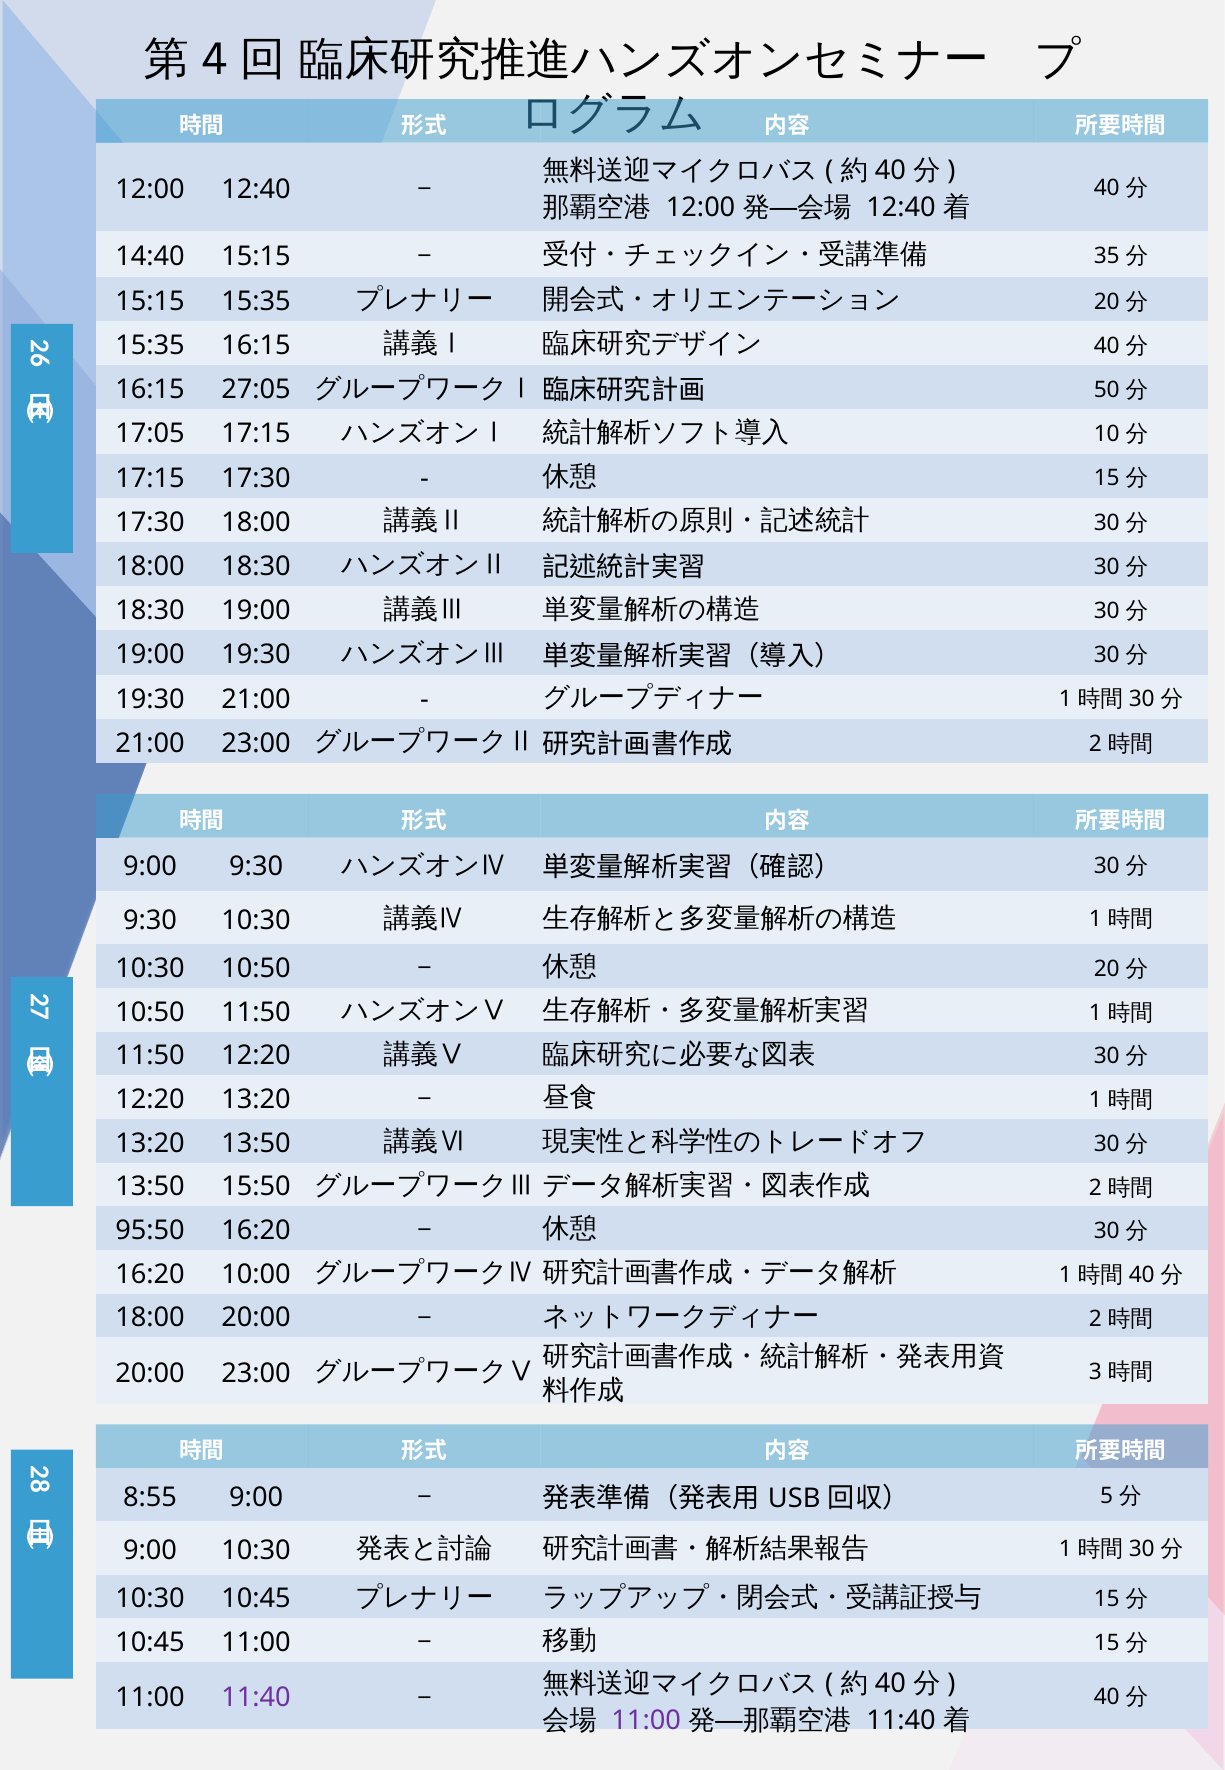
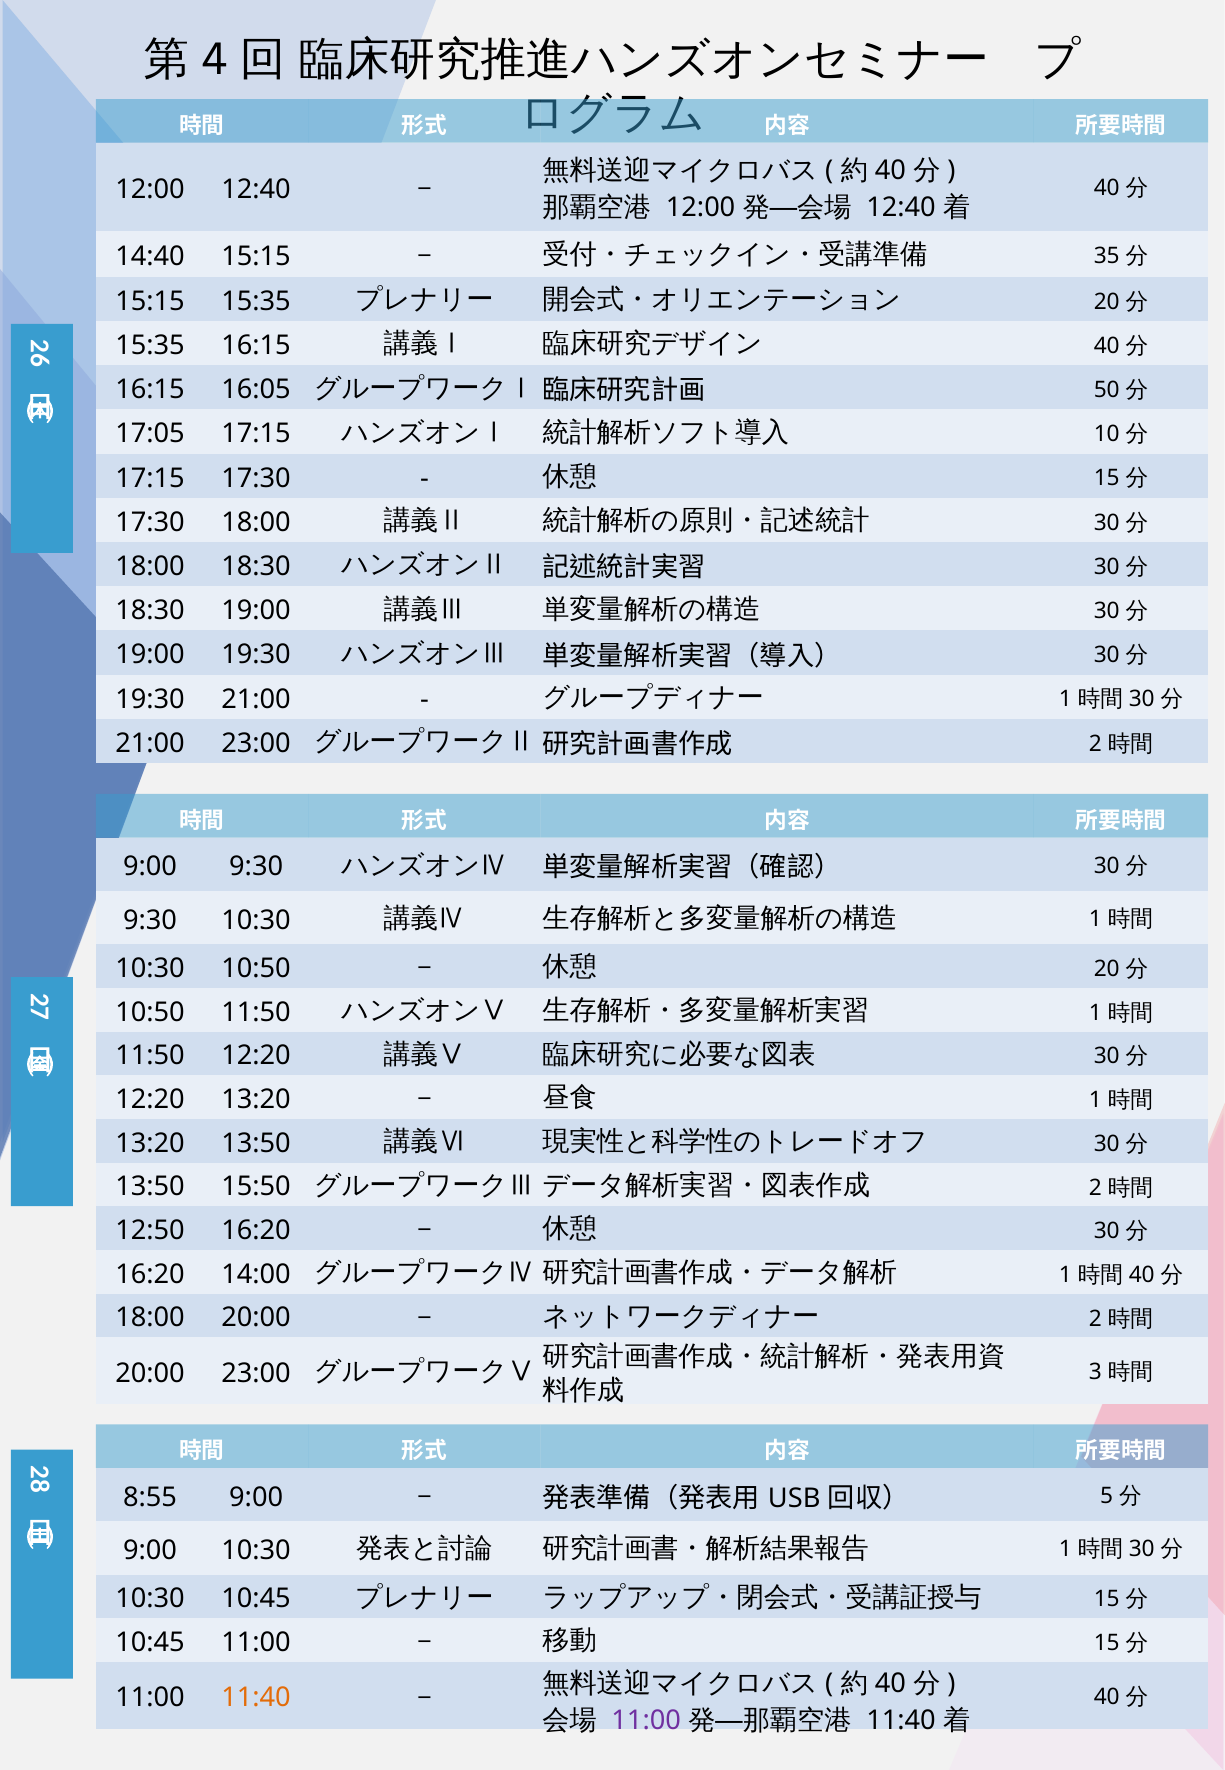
27:05: 27:05 -> 16:05
95:50: 95:50 -> 12:50
10:00: 10:00 -> 14:00
11:40 at (256, 1697) colour: purple -> orange
